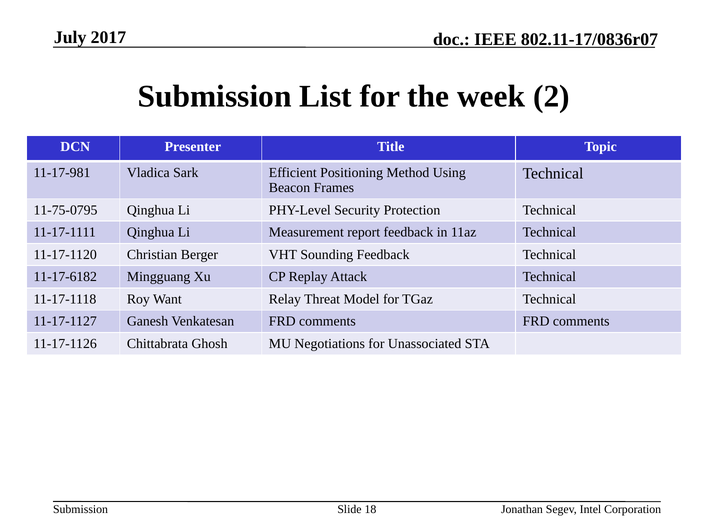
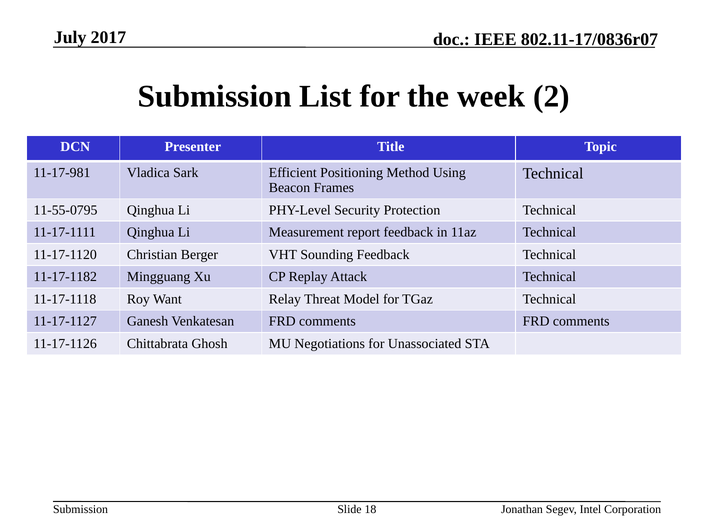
11-75-0795: 11-75-0795 -> 11-55-0795
11-17-6182: 11-17-6182 -> 11-17-1182
